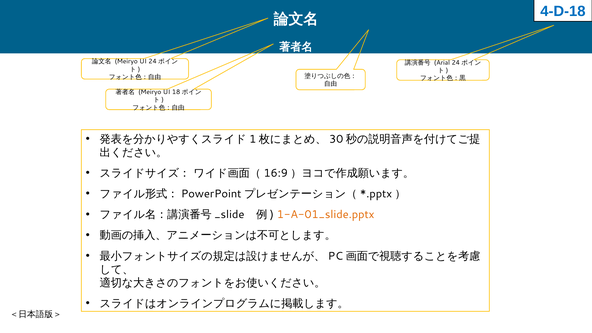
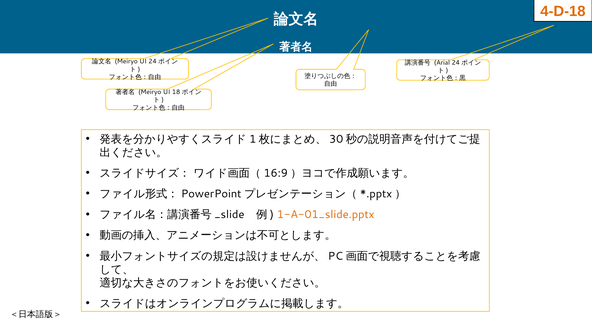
4-D-18 colour: blue -> orange
